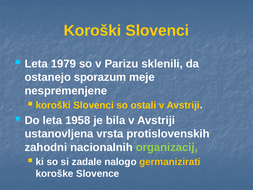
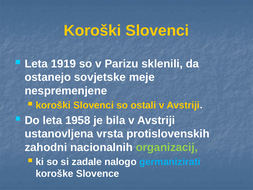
1979: 1979 -> 1919
sporazum: sporazum -> sovjetske
germanizirati colour: yellow -> light blue
